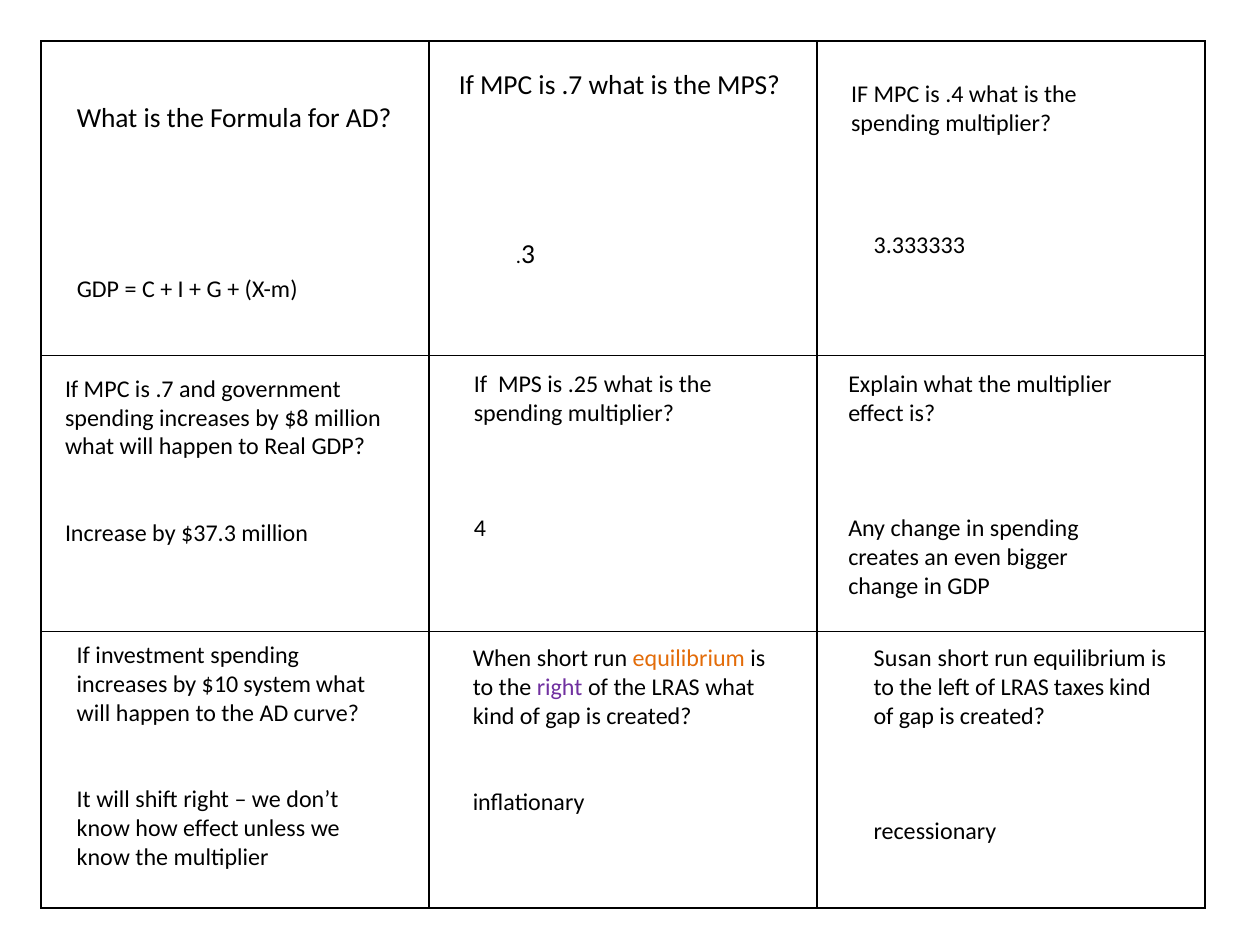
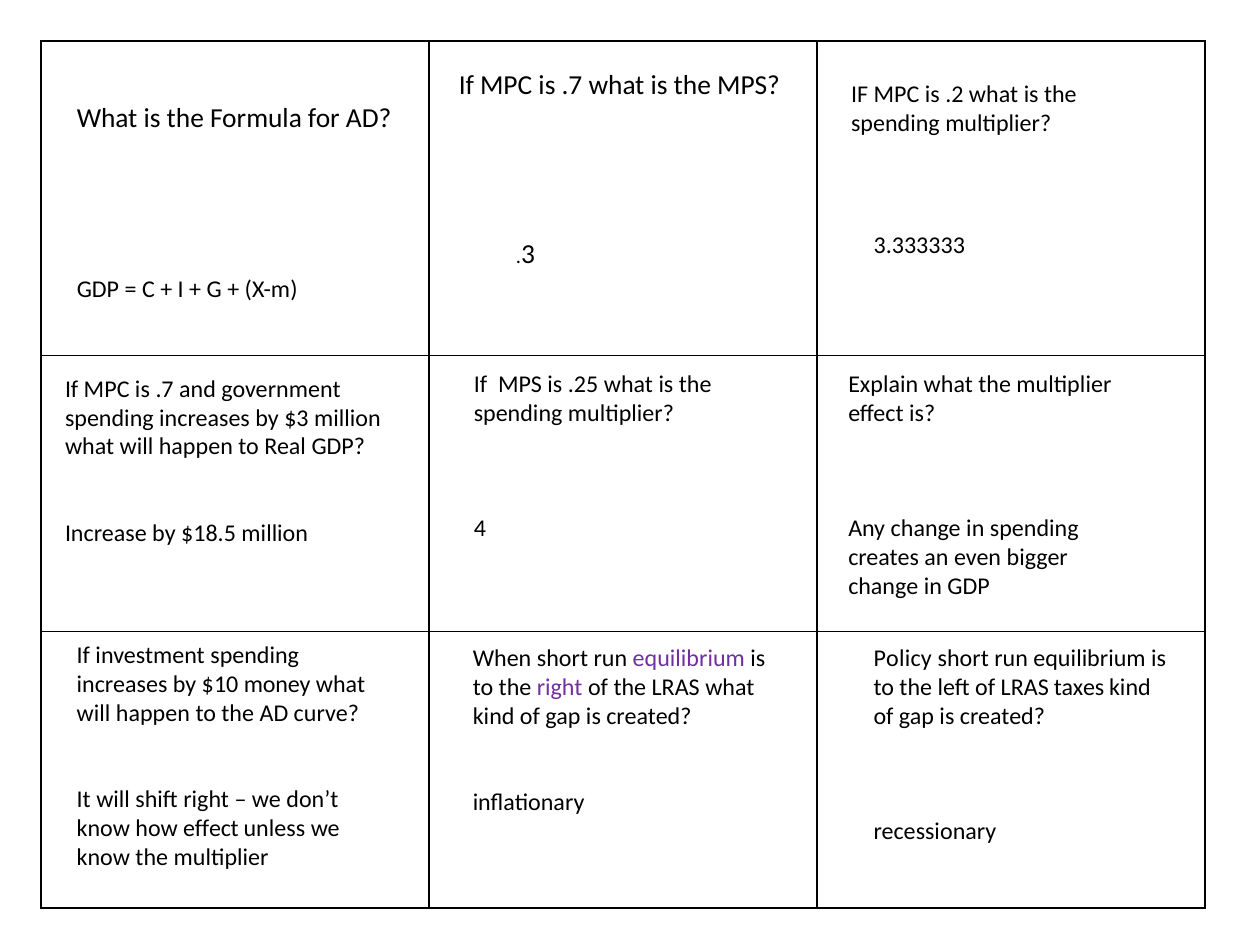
.4: .4 -> .2
$8: $8 -> $3
$37.3: $37.3 -> $18.5
equilibrium at (689, 658) colour: orange -> purple
Susan: Susan -> Policy
system: system -> money
